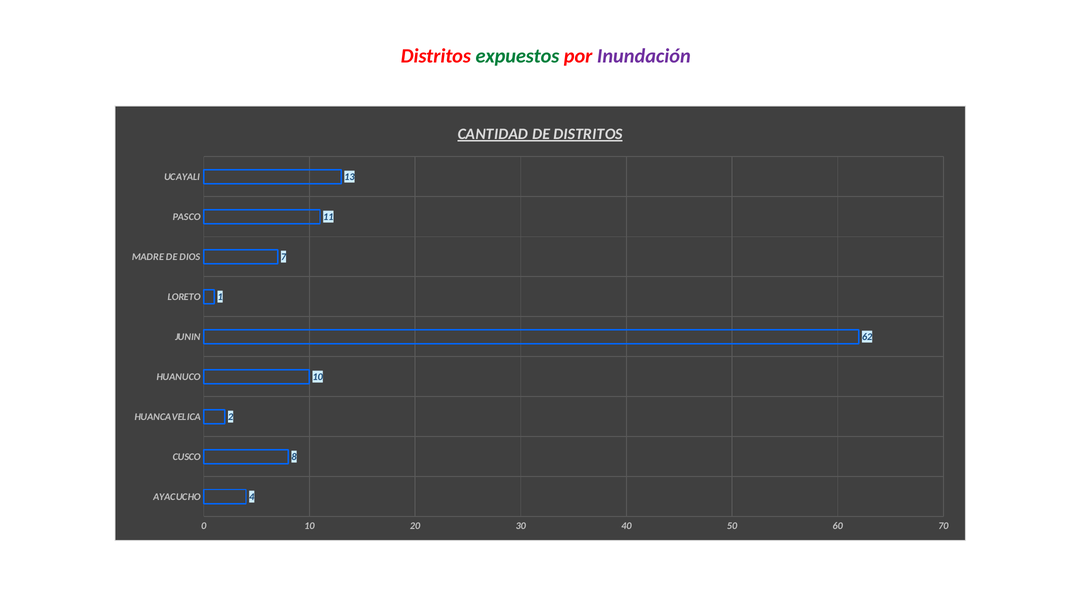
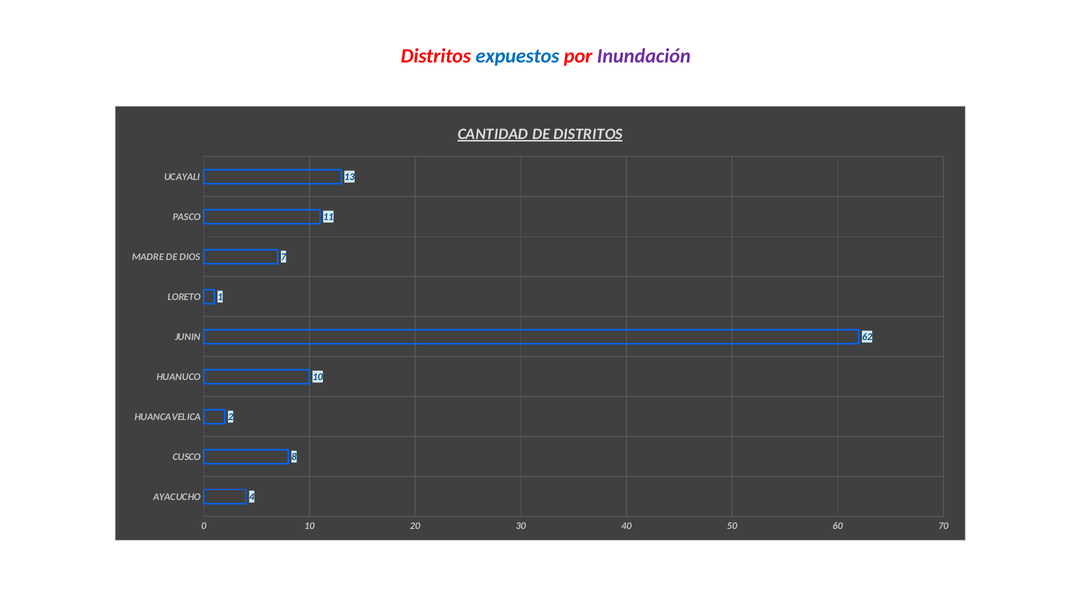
expuestos colour: green -> blue
